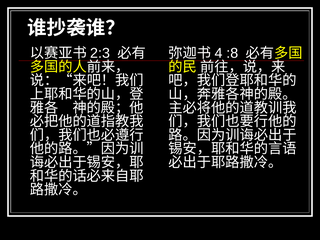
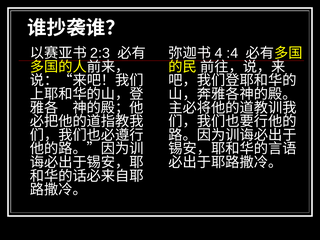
:8: :8 -> :4
